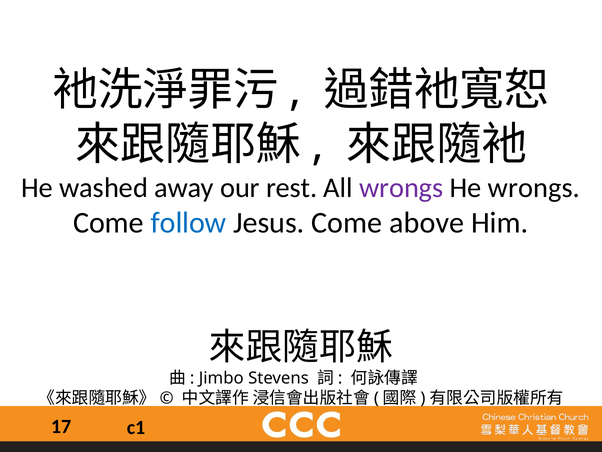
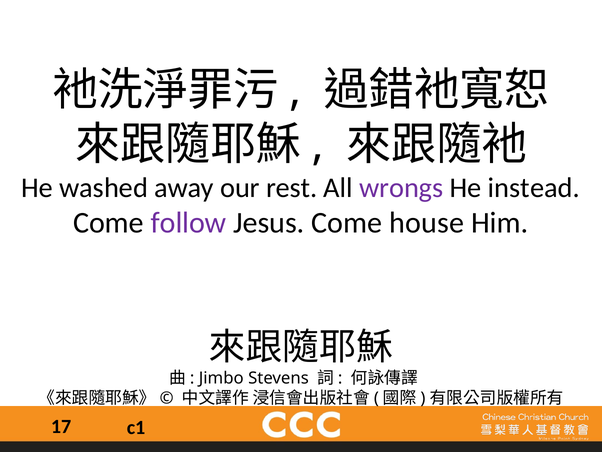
He wrongs: wrongs -> instead
follow colour: blue -> purple
above: above -> house
